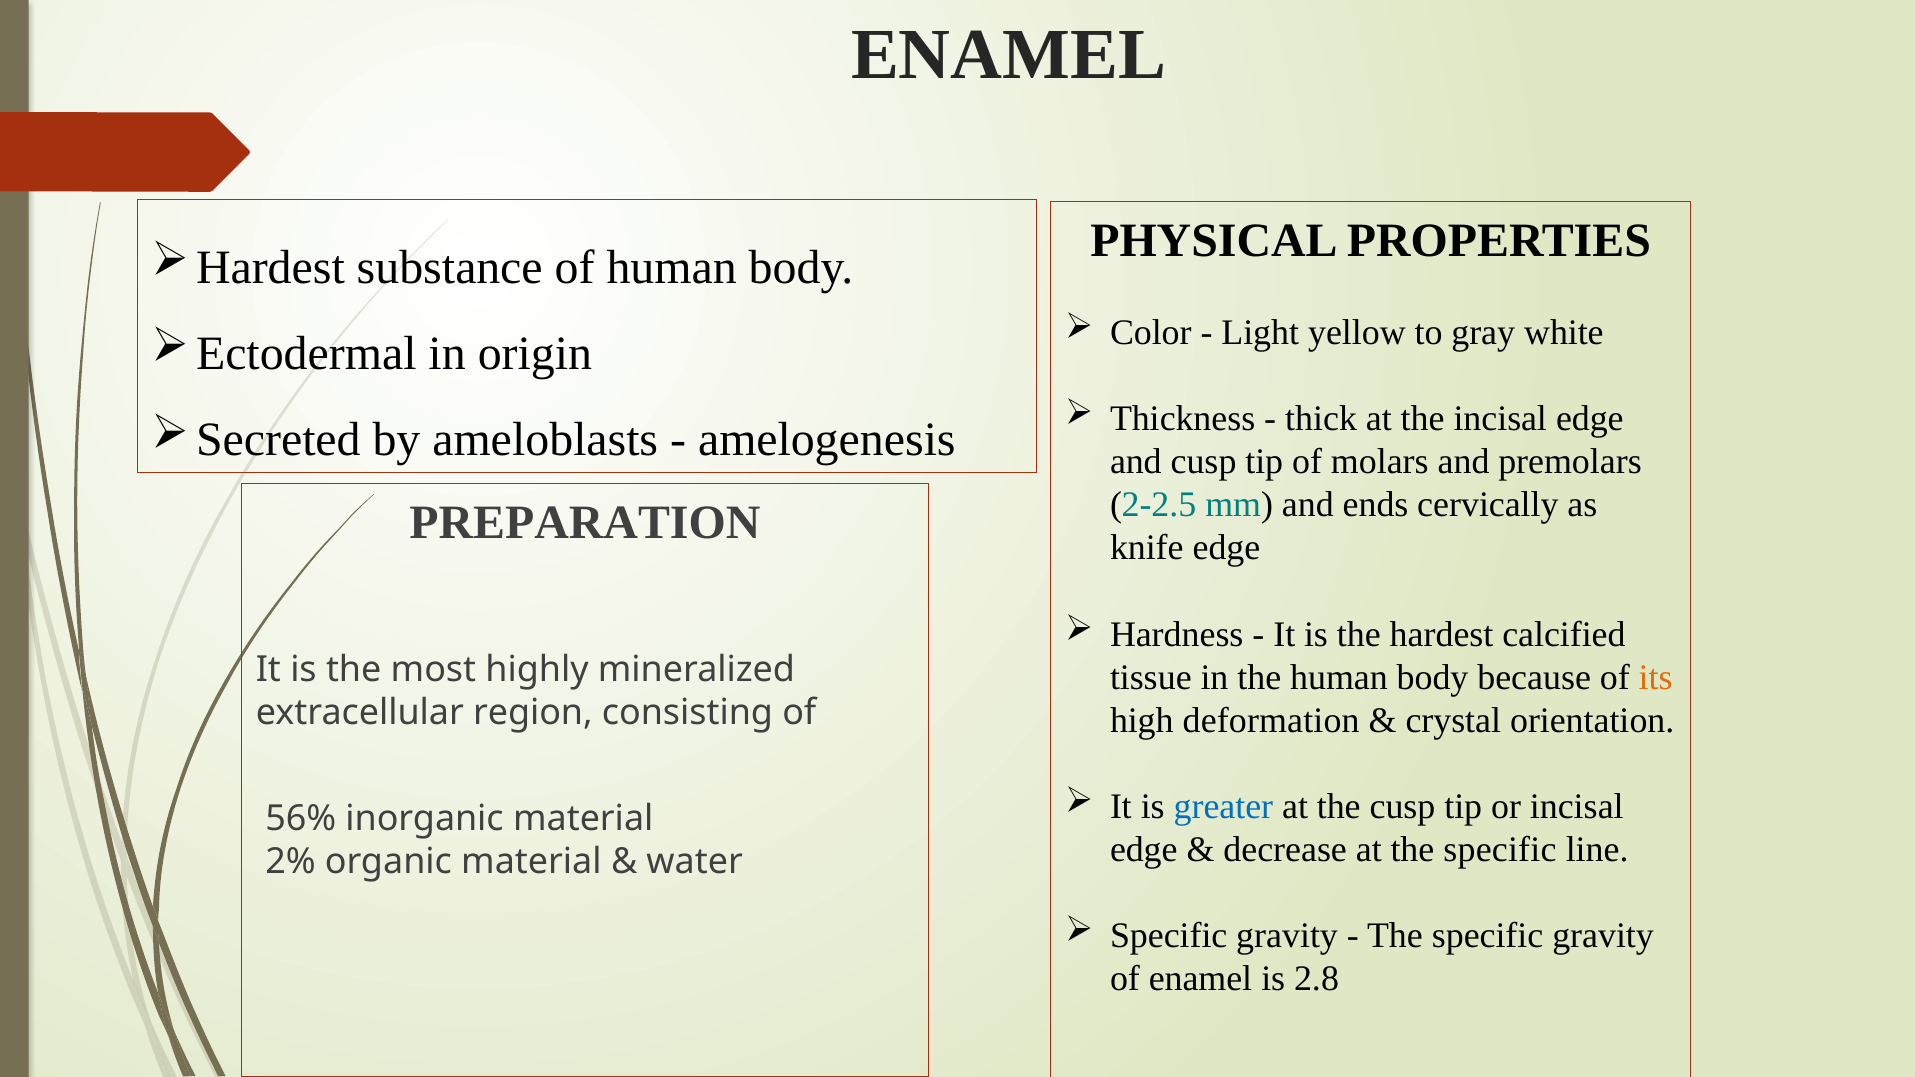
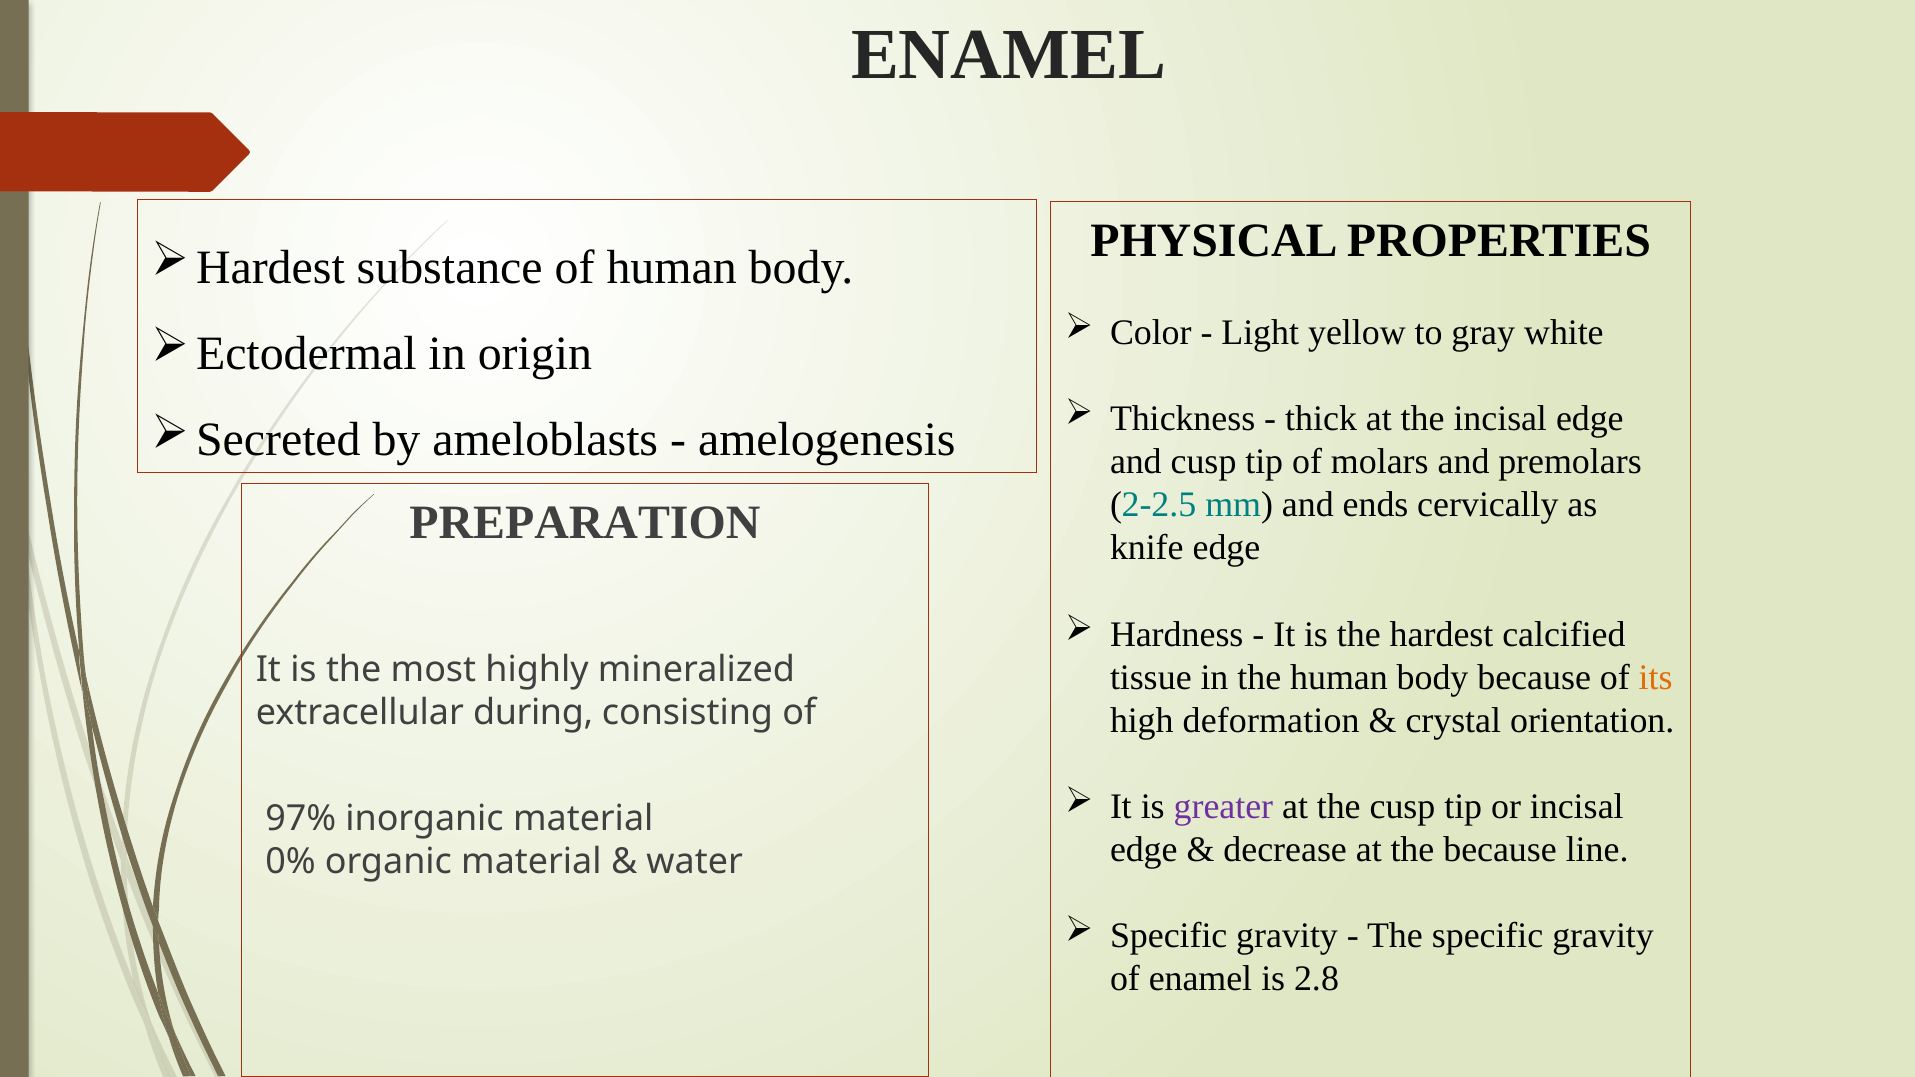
region: region -> during
greater colour: blue -> purple
56%: 56% -> 97%
at the specific: specific -> because
2%: 2% -> 0%
